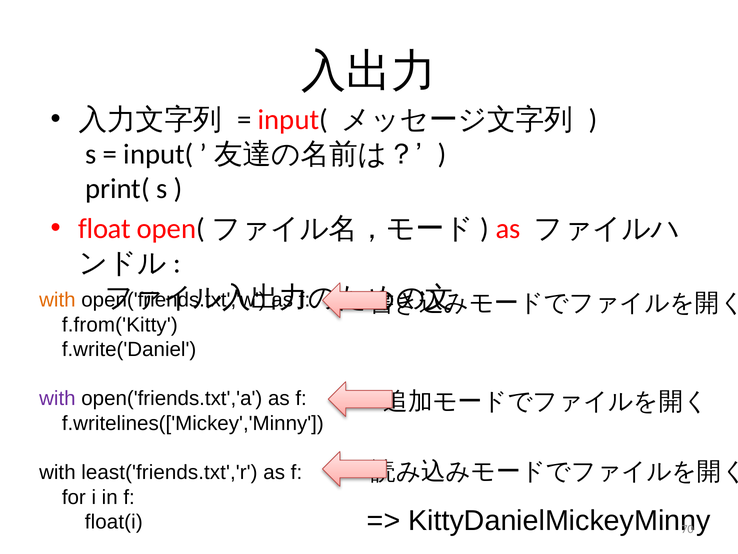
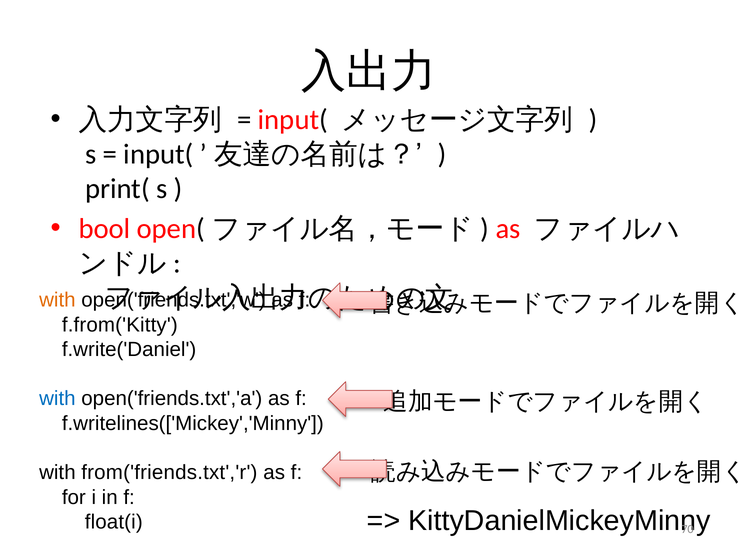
float: float -> bool
with at (57, 398) colour: purple -> blue
least('friends.txt','r: least('friends.txt','r -> from('friends.txt','r
